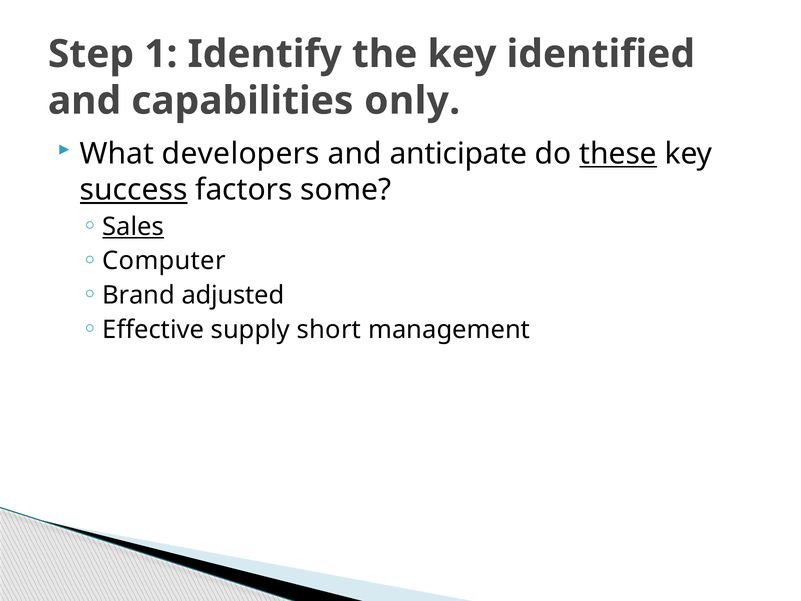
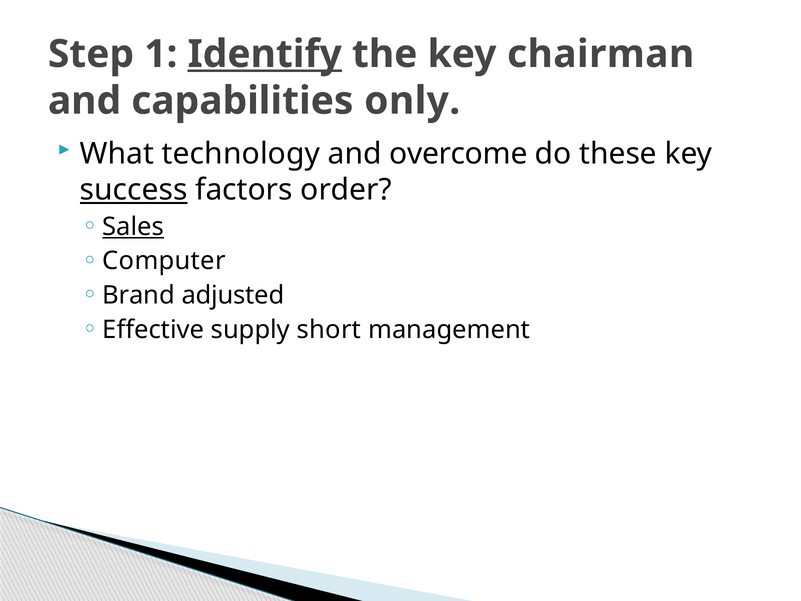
Identify underline: none -> present
identified: identified -> chairman
developers: developers -> technology
anticipate: anticipate -> overcome
these underline: present -> none
some: some -> order
